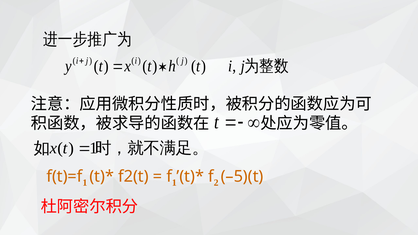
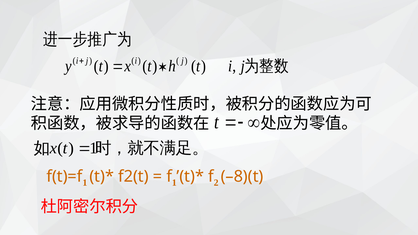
–5)(t: –5)(t -> –8)(t
